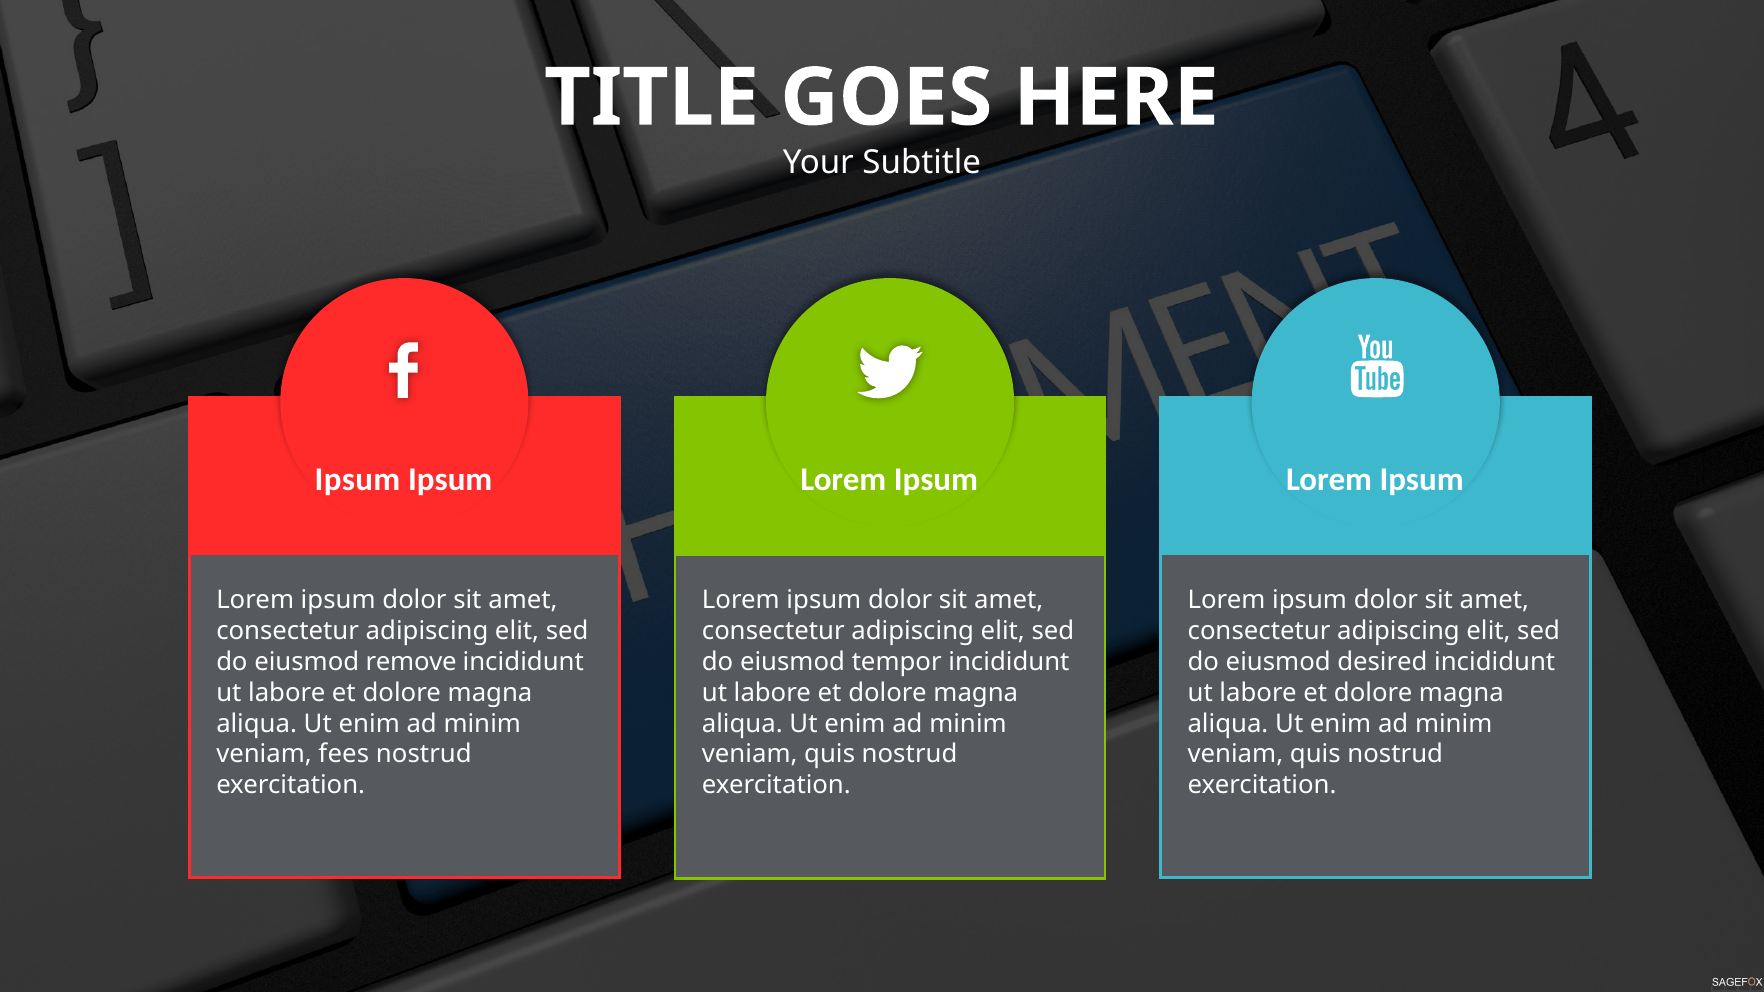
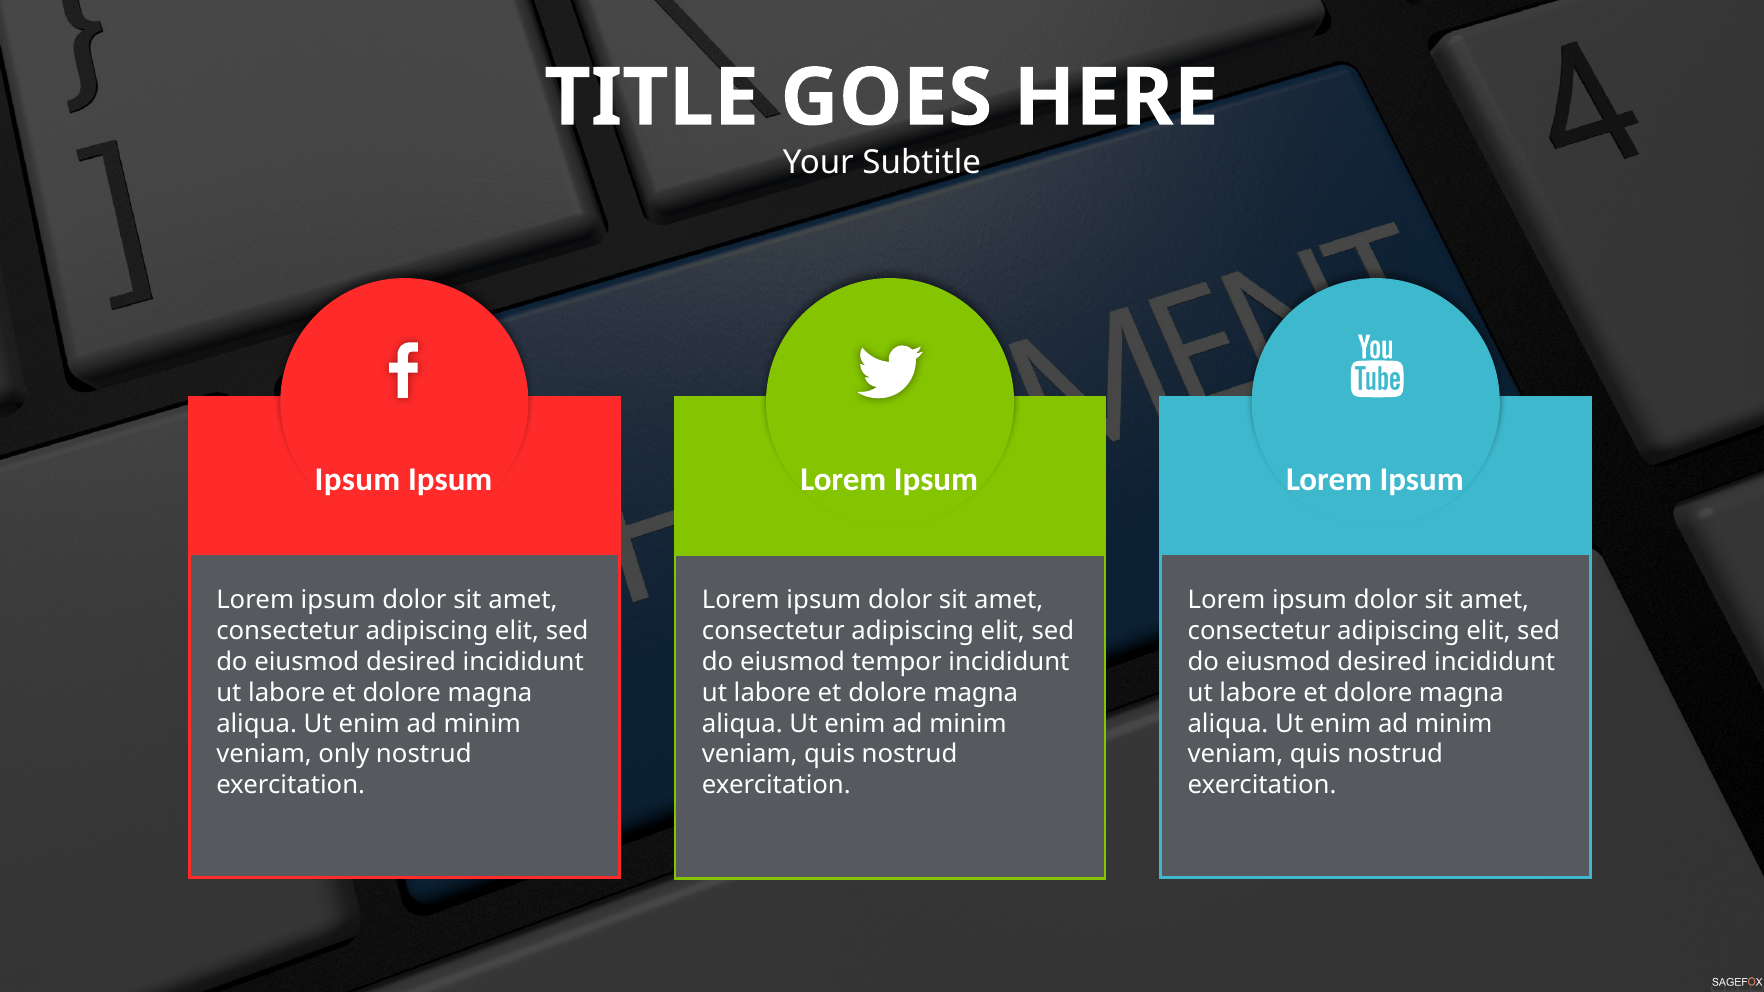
remove at (411, 662): remove -> desired
fees: fees -> only
